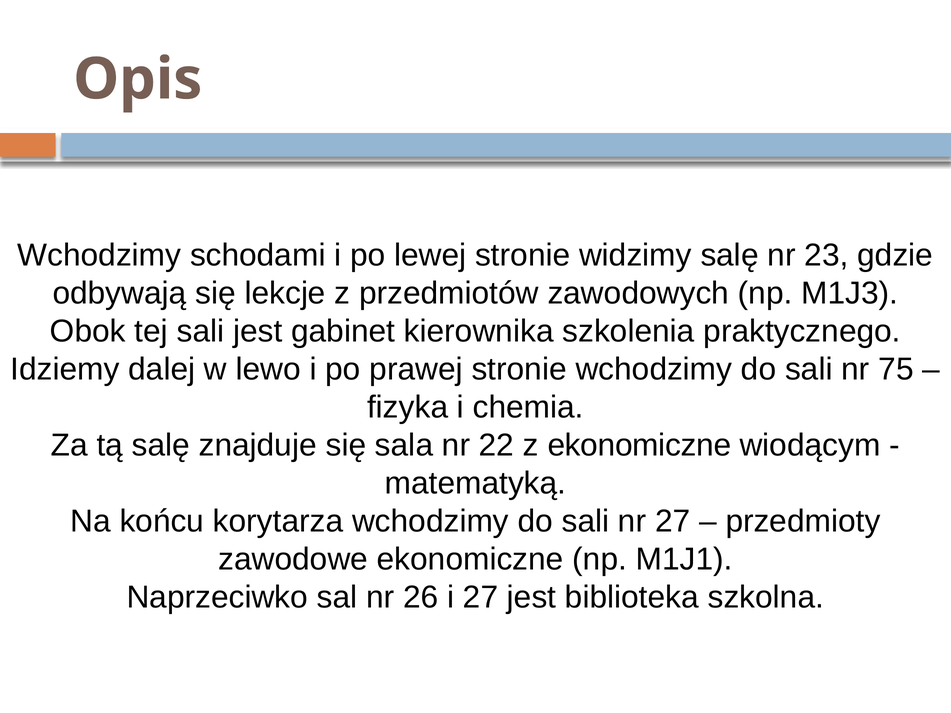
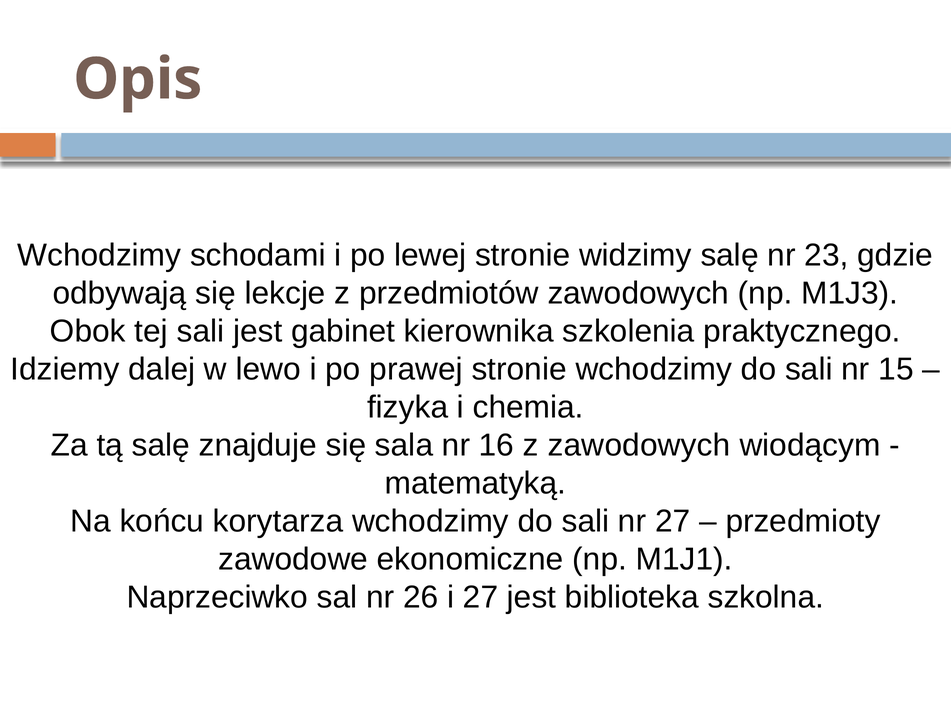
75: 75 -> 15
22: 22 -> 16
z ekonomiczne: ekonomiczne -> zawodowych
